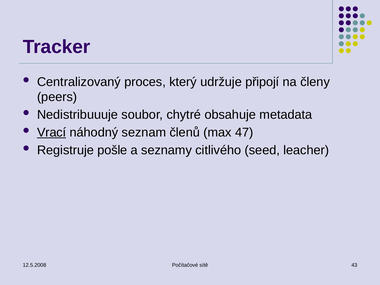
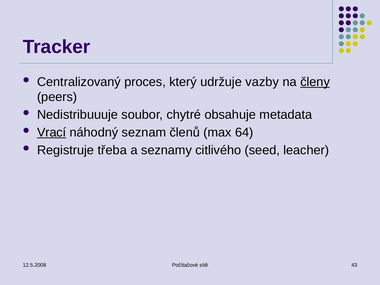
připojí: připojí -> vazby
členy underline: none -> present
47: 47 -> 64
pošle: pošle -> třeba
